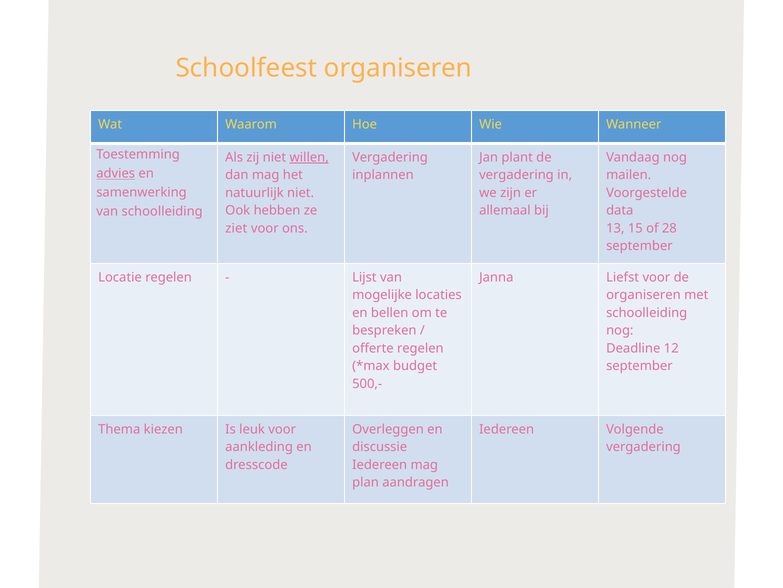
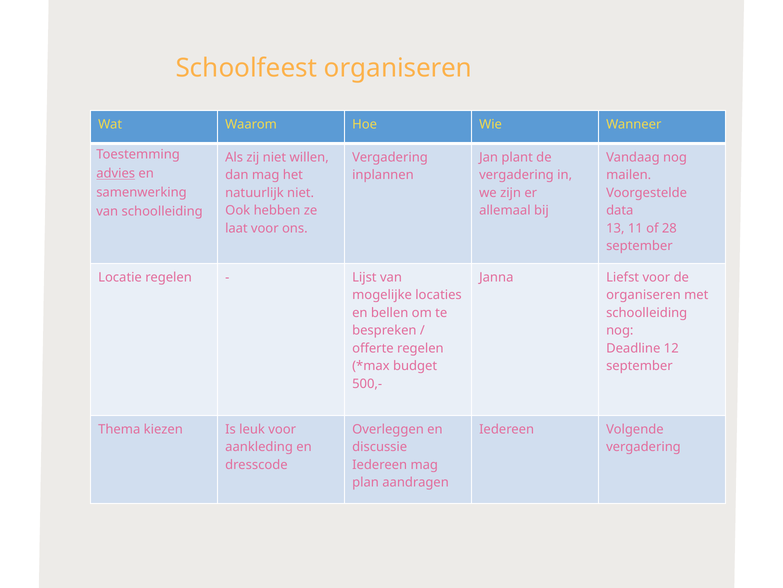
willen underline: present -> none
ziet: ziet -> laat
15: 15 -> 11
